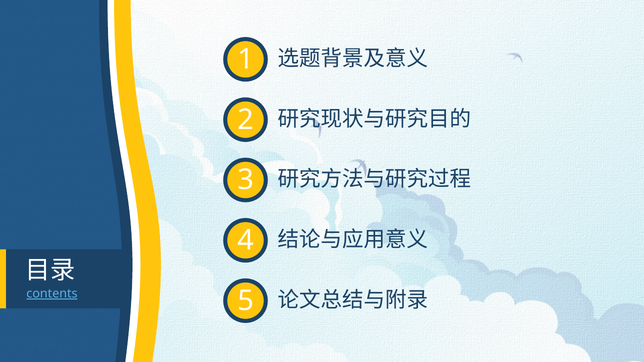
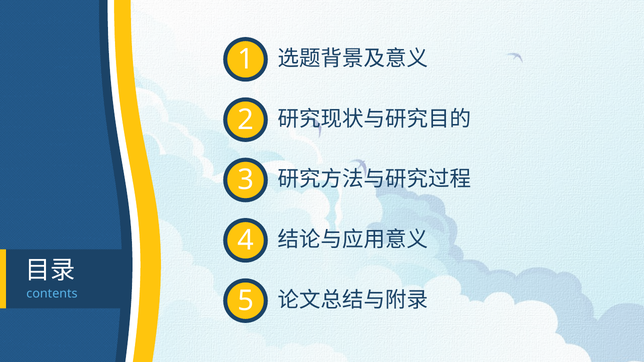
contents underline: present -> none
